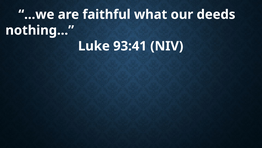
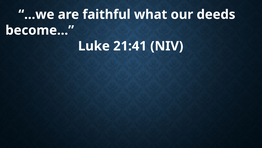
nothing…: nothing… -> become…
93:41: 93:41 -> 21:41
